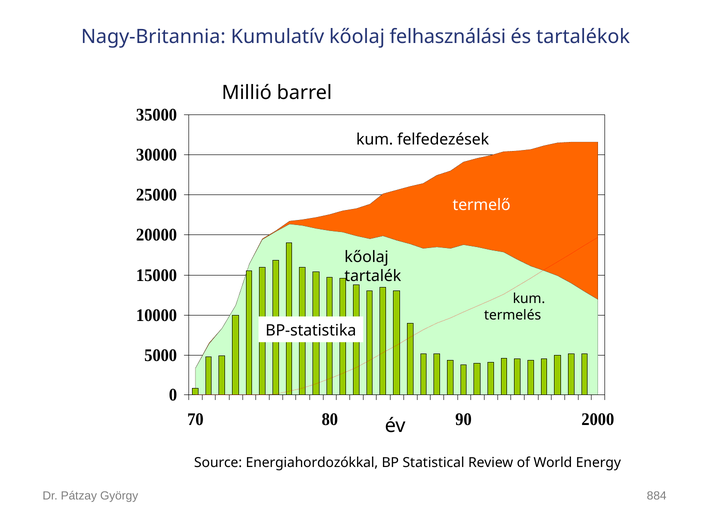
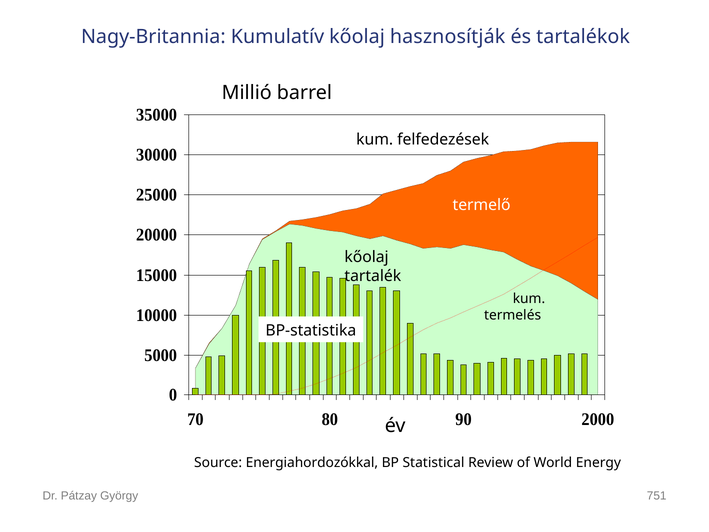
felhasználási: felhasználási -> hasznosítják
884: 884 -> 751
